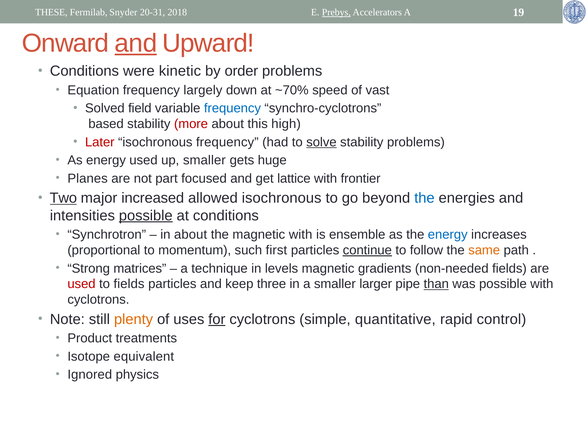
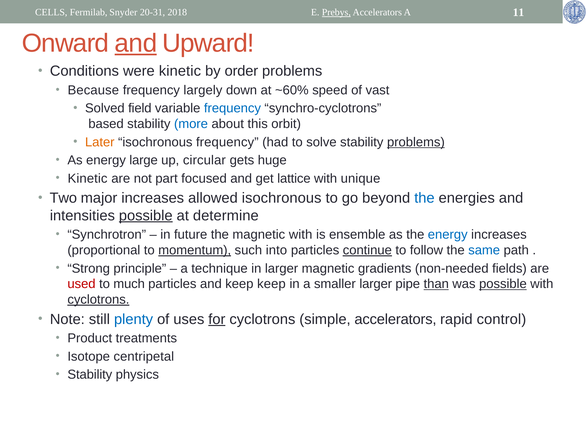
THESE: THESE -> CELLS
19: 19 -> 11
Equation: Equation -> Because
~70%: ~70% -> ~60%
more colour: red -> blue
high: high -> orbit
Later colour: red -> orange
solve underline: present -> none
problems at (416, 142) underline: none -> present
energy used: used -> large
up smaller: smaller -> circular
Planes at (88, 179): Planes -> Kinetic
frontier: frontier -> unique
Two underline: present -> none
major increased: increased -> increases
at conditions: conditions -> determine
in about: about -> future
momentum underline: none -> present
first: first -> into
same colour: orange -> blue
matrices: matrices -> principle
in levels: levels -> larger
to fields: fields -> much
keep three: three -> keep
possible at (503, 284) underline: none -> present
cyclotrons at (98, 300) underline: none -> present
plenty colour: orange -> blue
simple quantitative: quantitative -> accelerators
equivalent: equivalent -> centripetal
Ignored at (90, 375): Ignored -> Stability
